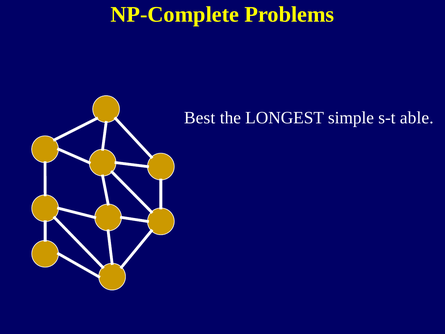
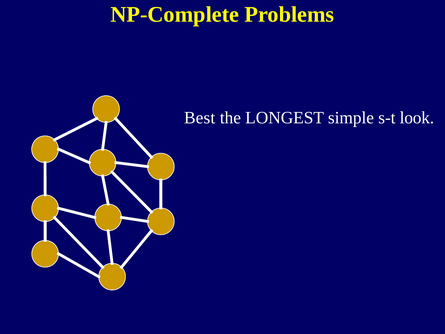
able: able -> look
